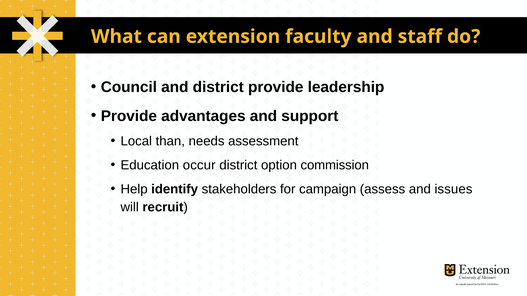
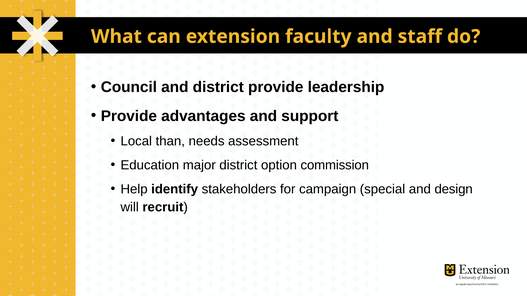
occur: occur -> major
assess: assess -> special
issues: issues -> design
